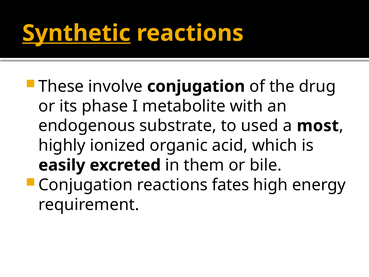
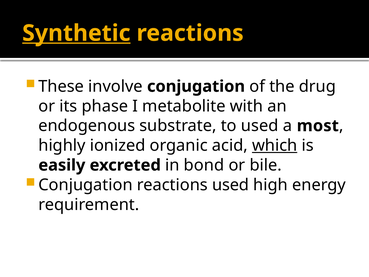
which underline: none -> present
them: them -> bond
reactions fates: fates -> used
